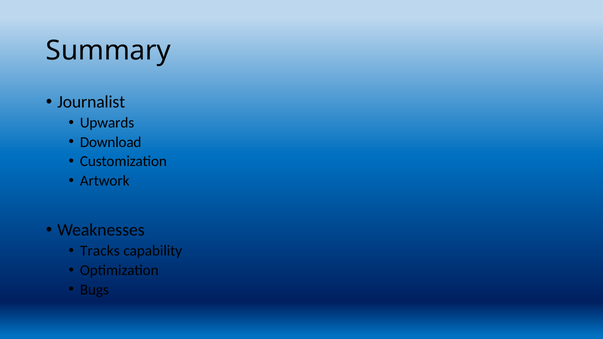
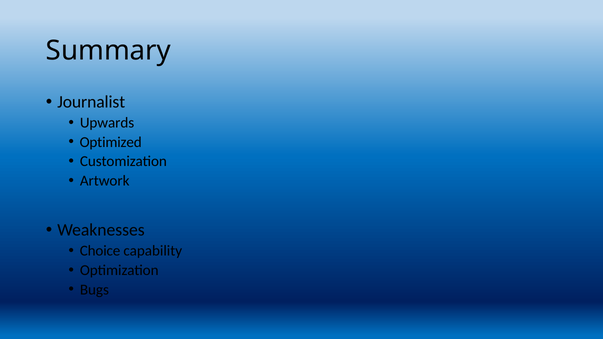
Download: Download -> Optimized
Tracks: Tracks -> Choice
